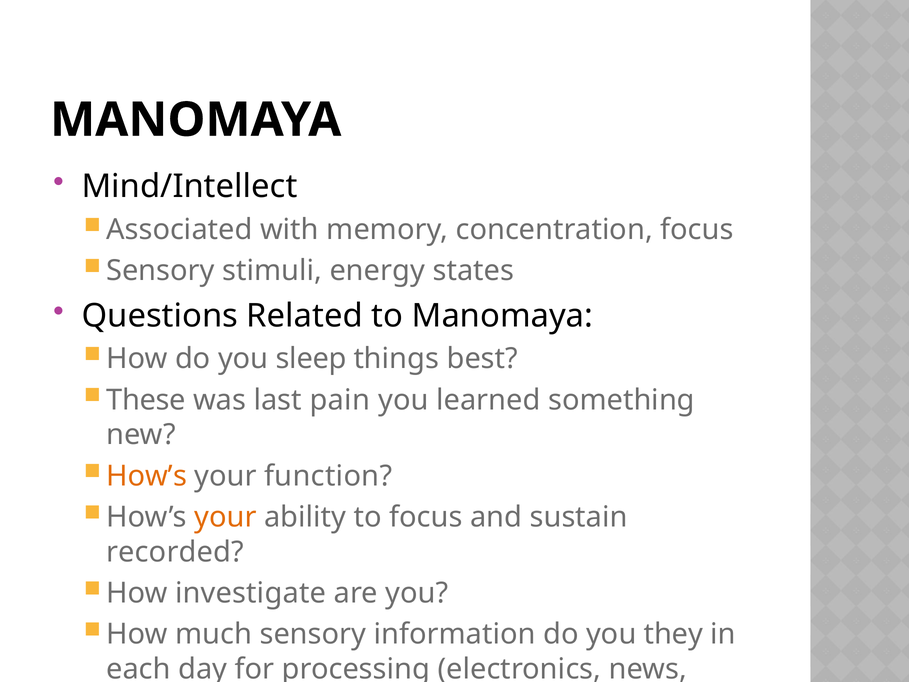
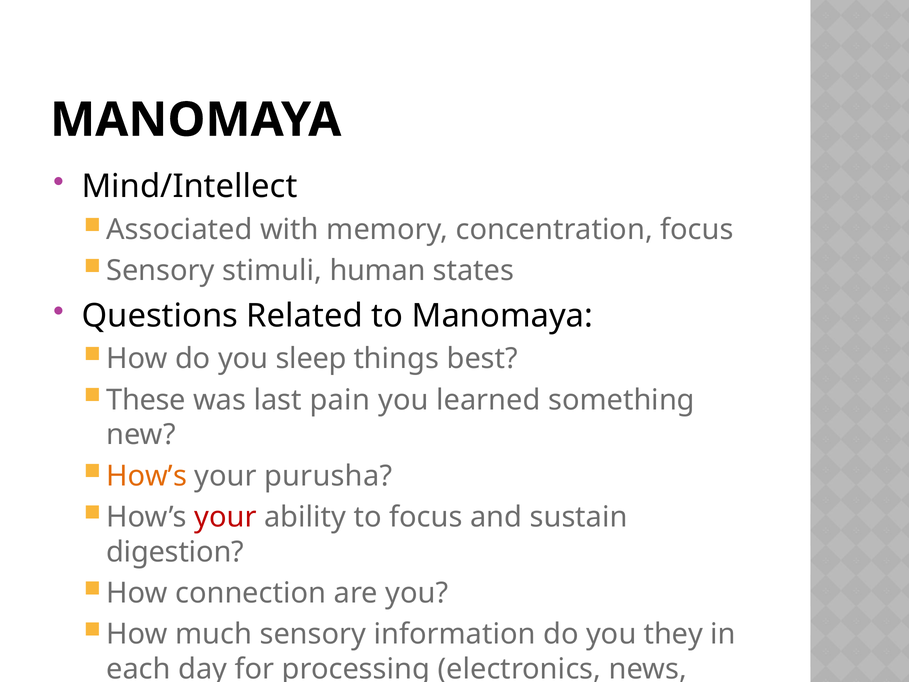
energy: energy -> human
function: function -> purusha
your at (225, 517) colour: orange -> red
recorded: recorded -> digestion
investigate: investigate -> connection
